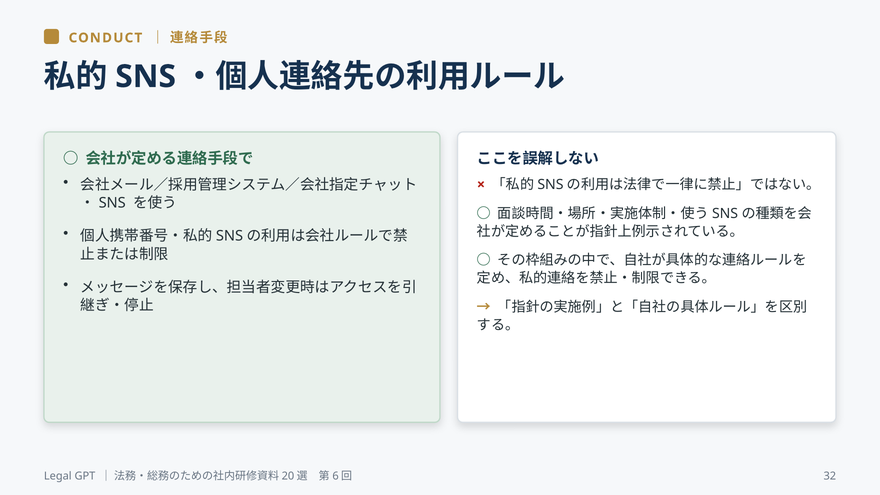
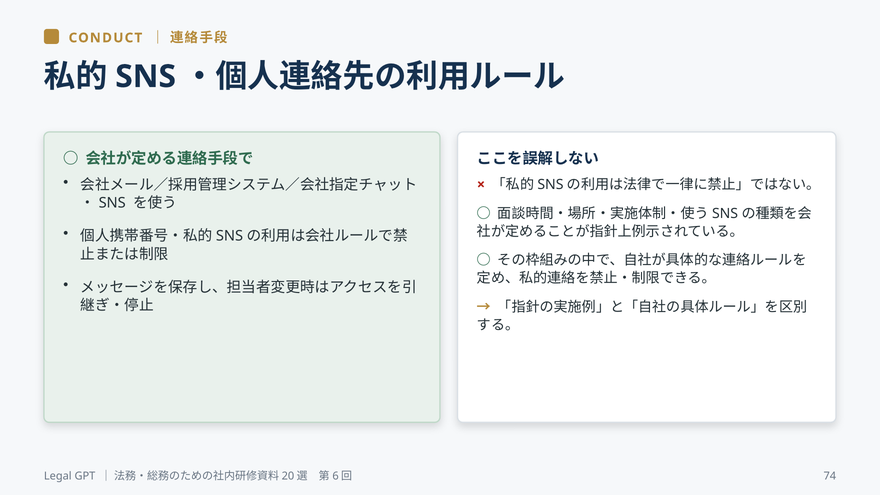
32: 32 -> 74
